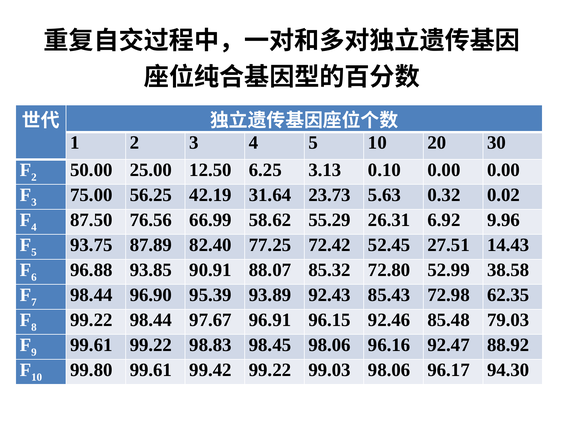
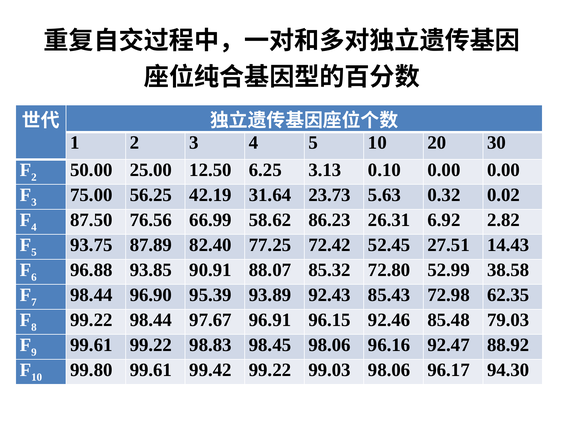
55.29: 55.29 -> 86.23
9.96: 9.96 -> 2.82
